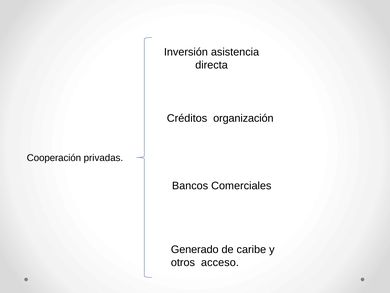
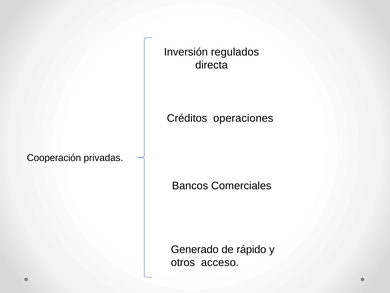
asistencia: asistencia -> regulados
organización: organización -> operaciones
caribe: caribe -> rápido
